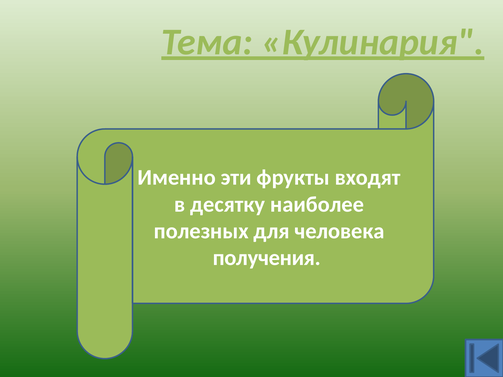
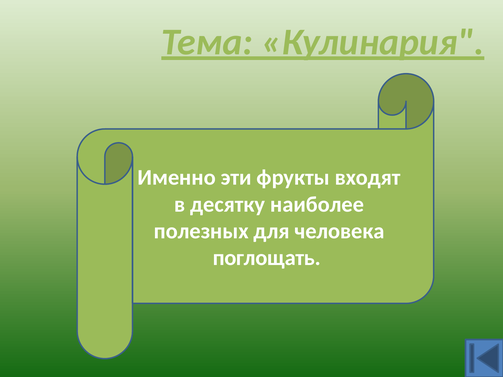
получения: получения -> поглощать
